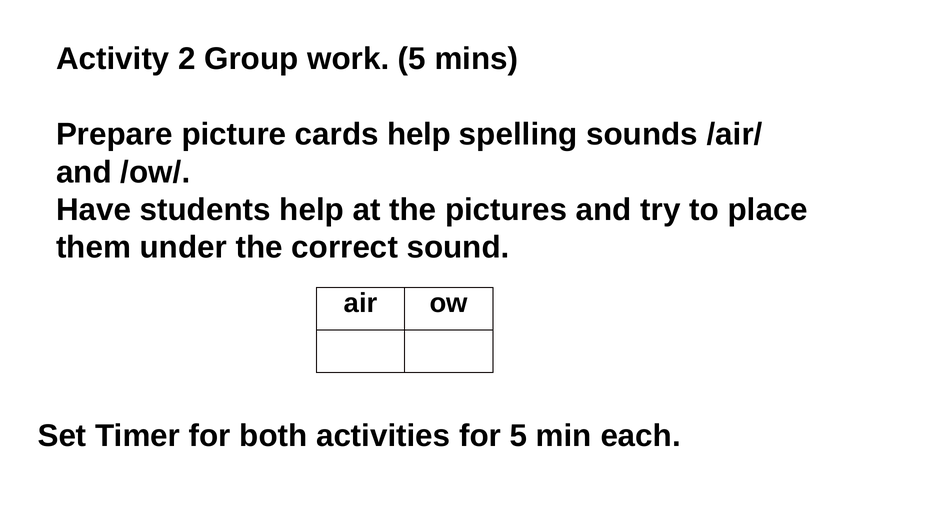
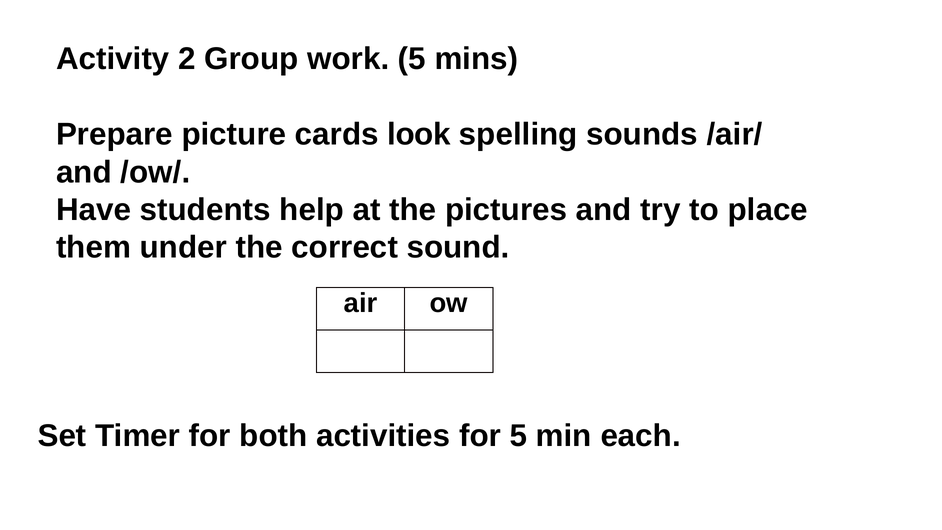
cards help: help -> look
